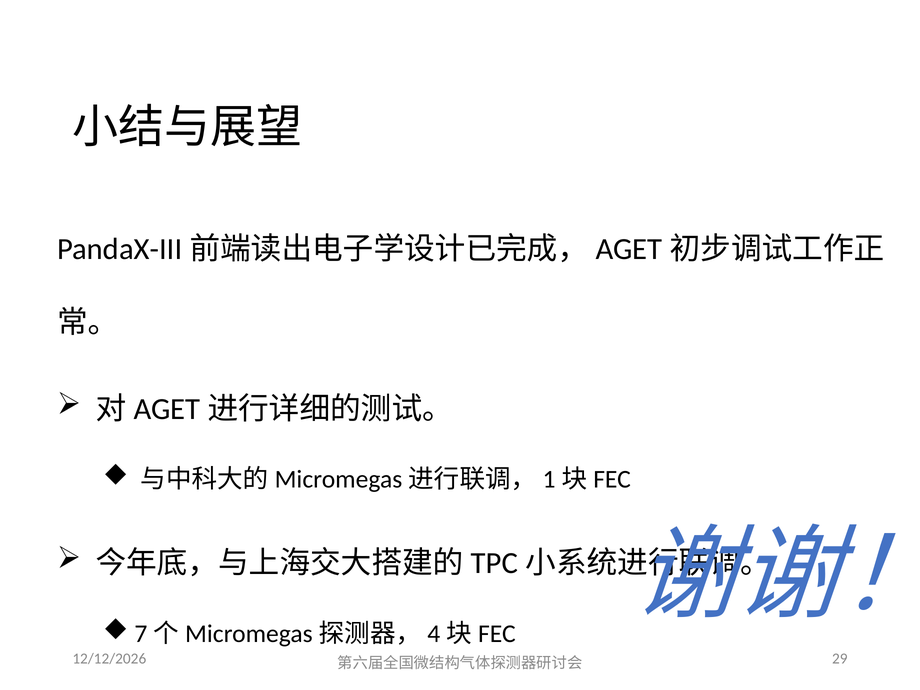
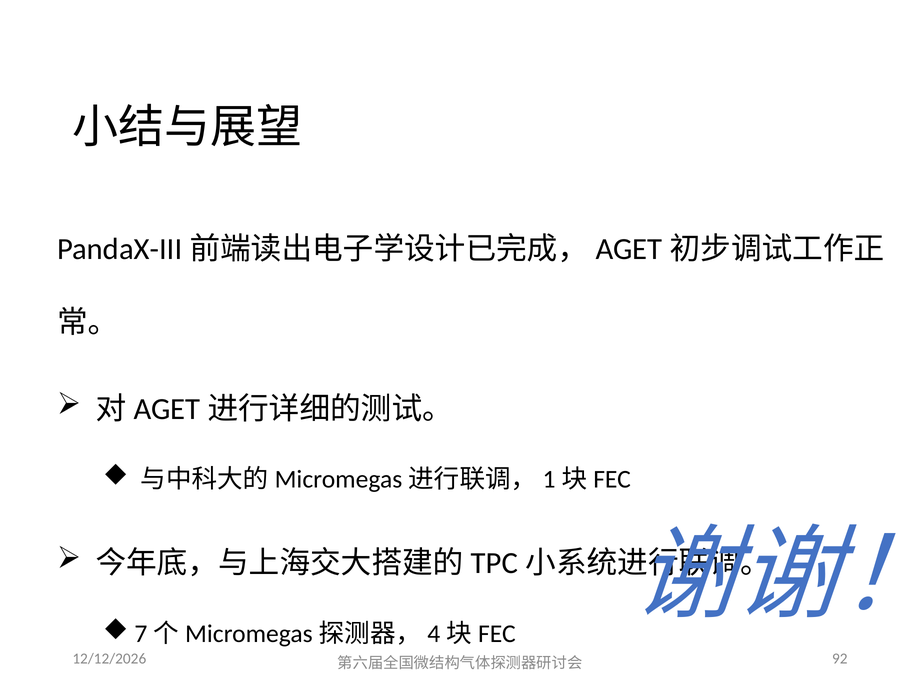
29: 29 -> 92
